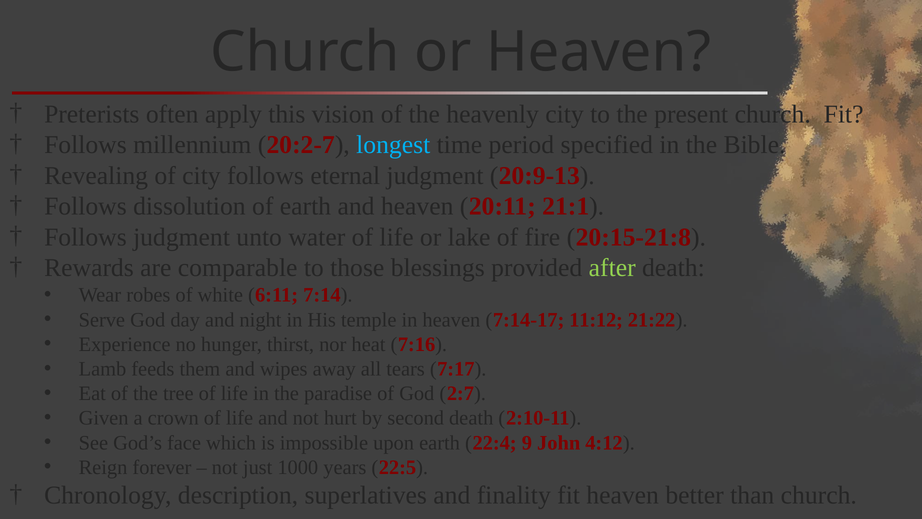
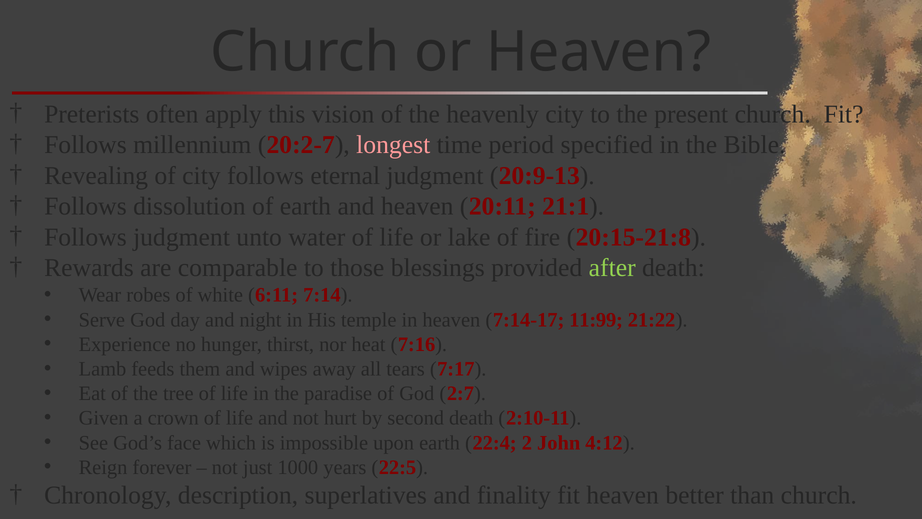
longest colour: light blue -> pink
11:12: 11:12 -> 11:99
9: 9 -> 2
